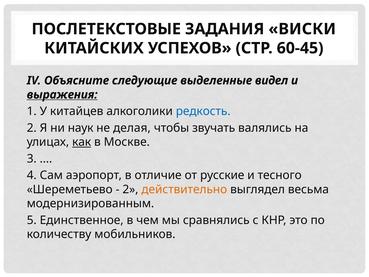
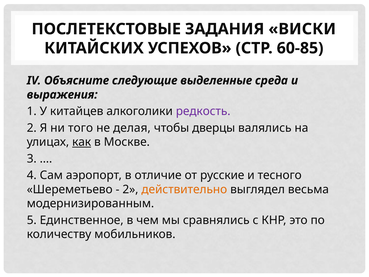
60-45: 60-45 -> 60-85
видел: видел -> среда
выражения underline: present -> none
редкость colour: blue -> purple
наук: наук -> того
звучать: звучать -> дверцы
